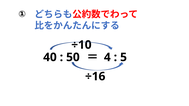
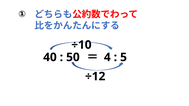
÷16: ÷16 -> ÷12
